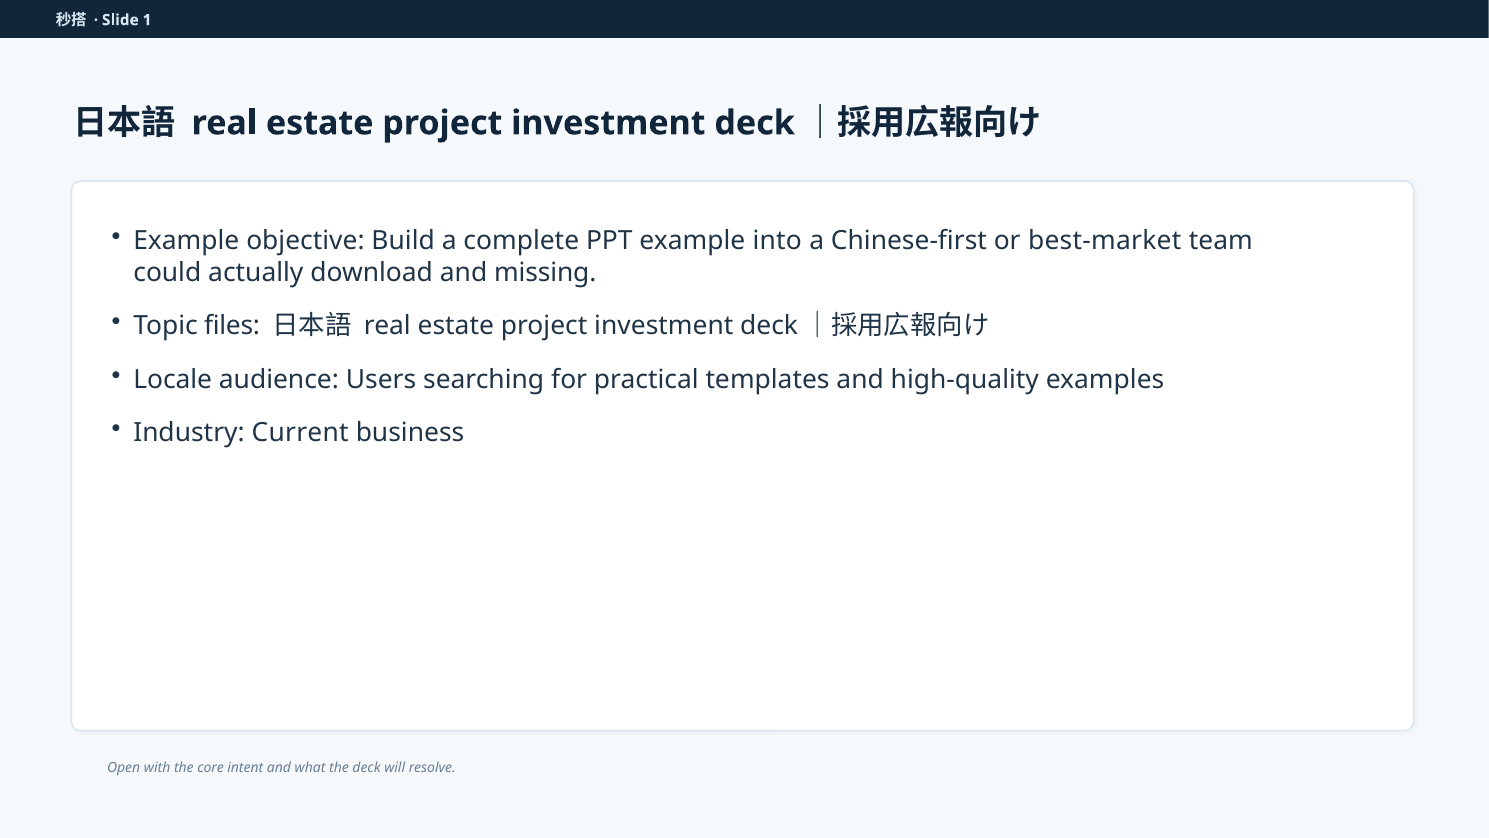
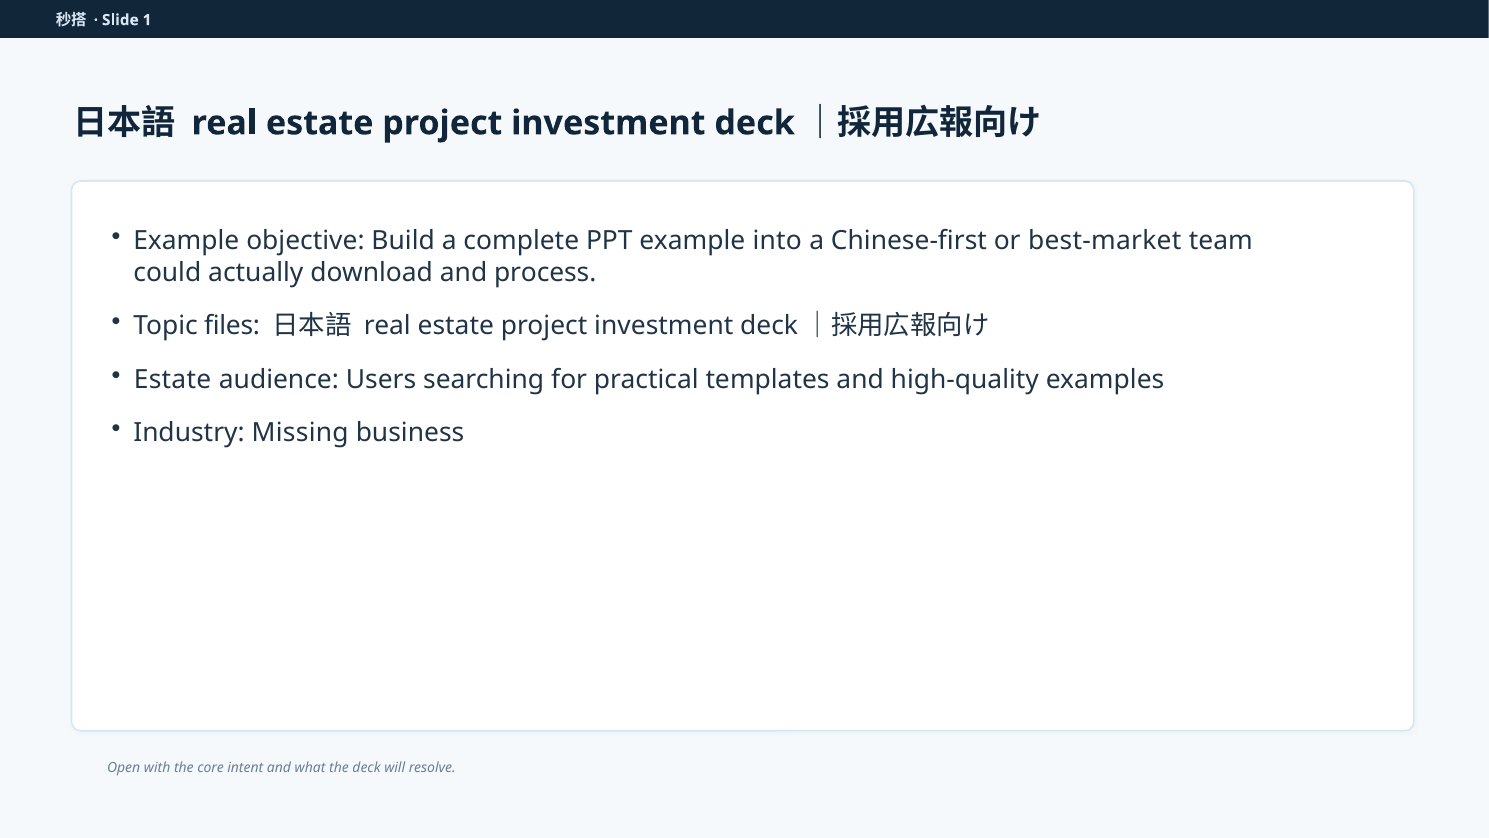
missing: missing -> process
Locale at (173, 379): Locale -> Estate
Current: Current -> Missing
